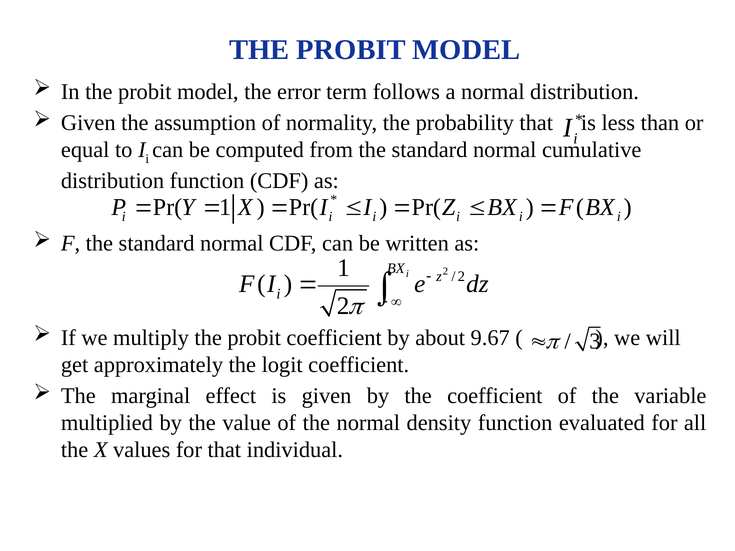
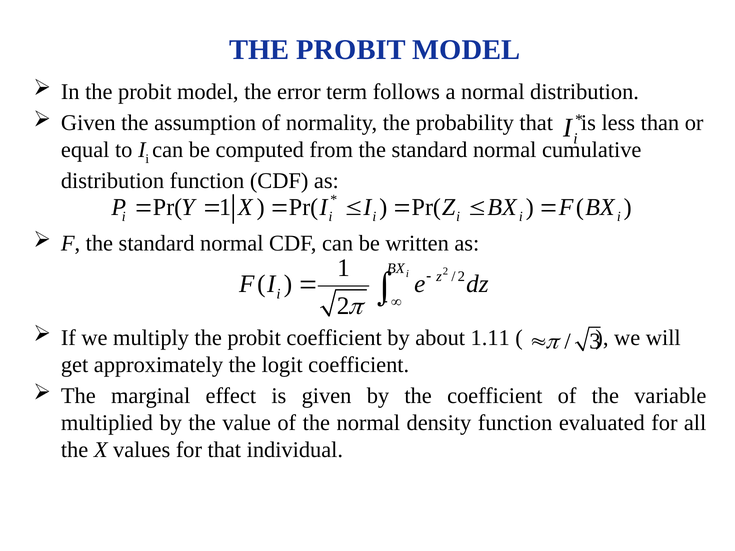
9.67: 9.67 -> 1.11
